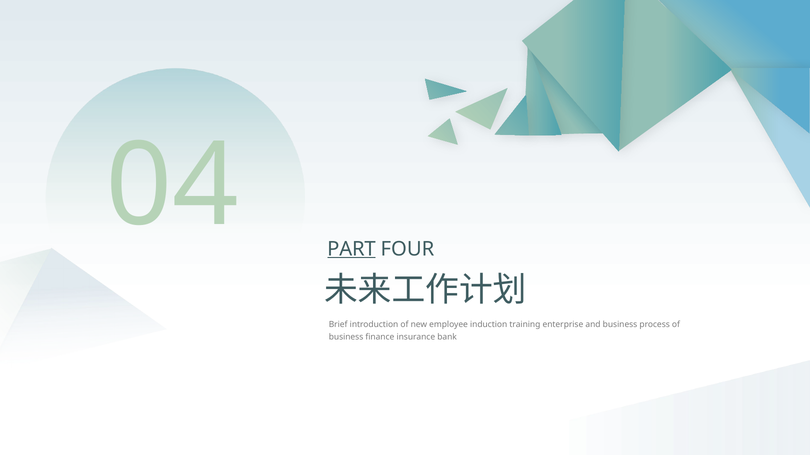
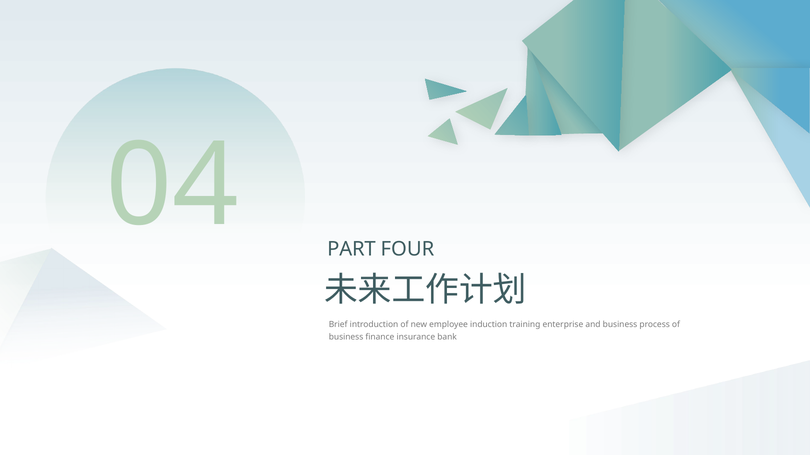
PART underline: present -> none
